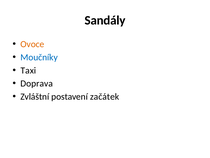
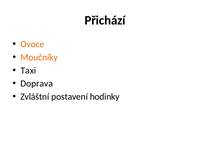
Sandály: Sandály -> Přichází
Moučníky colour: blue -> orange
začátek: začátek -> hodinky
